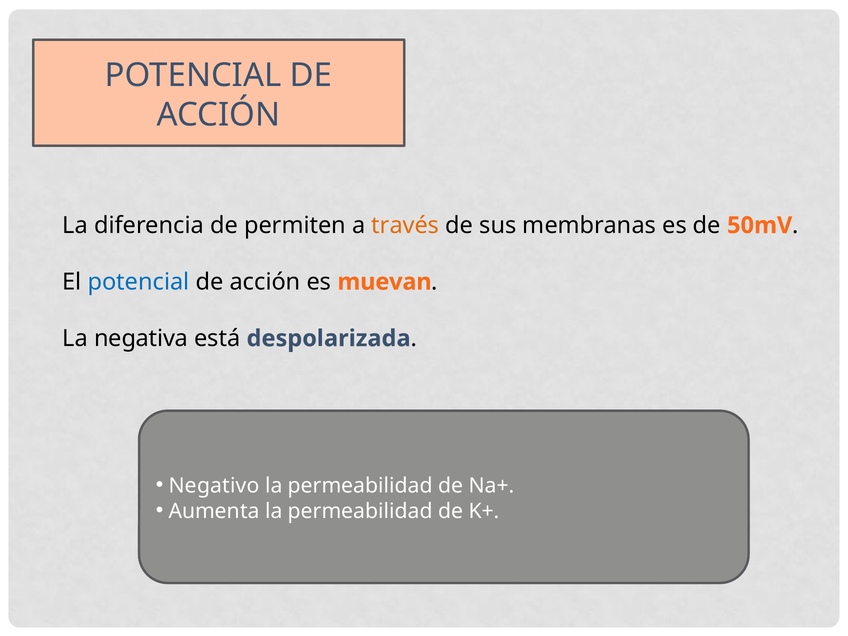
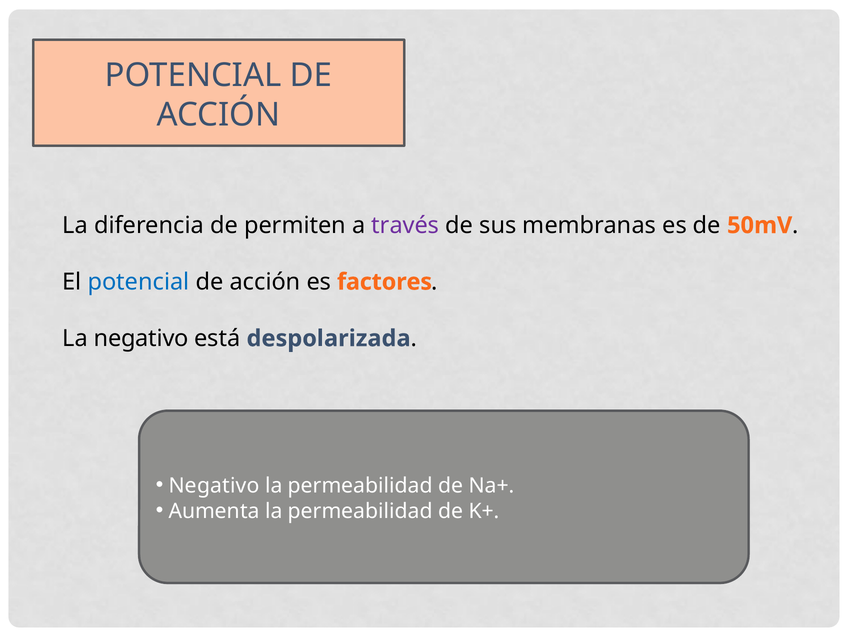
través colour: orange -> purple
muevan: muevan -> factores
La negativa: negativa -> negativo
